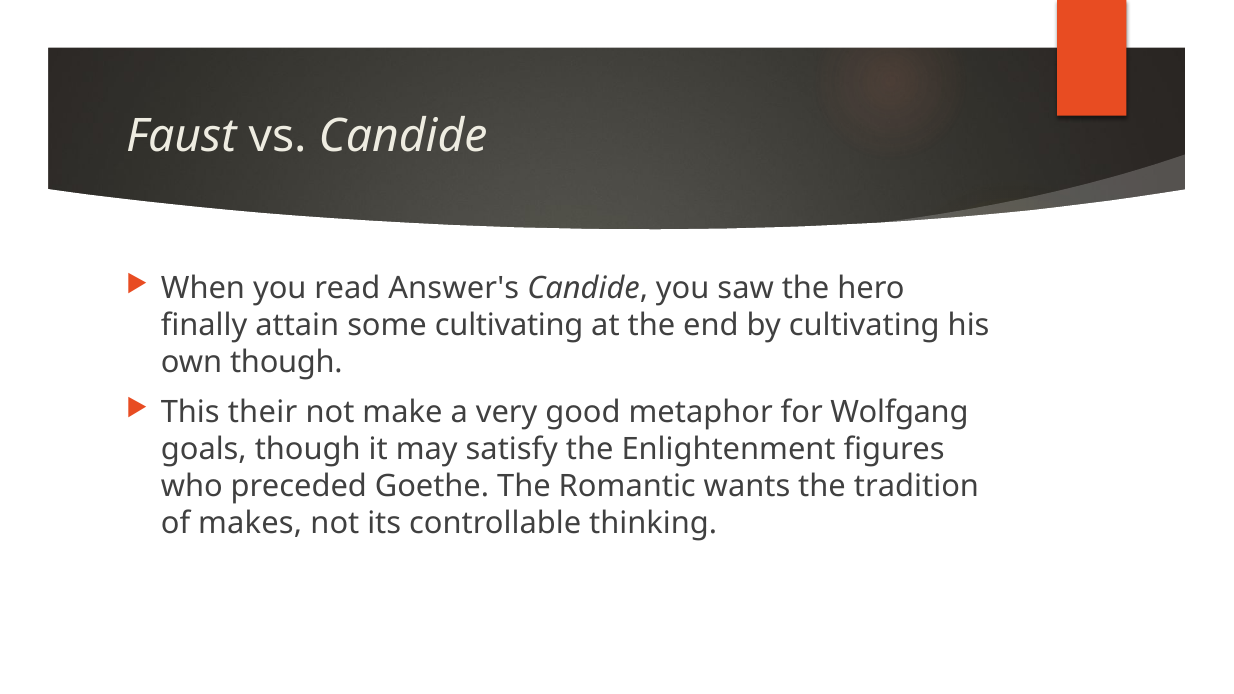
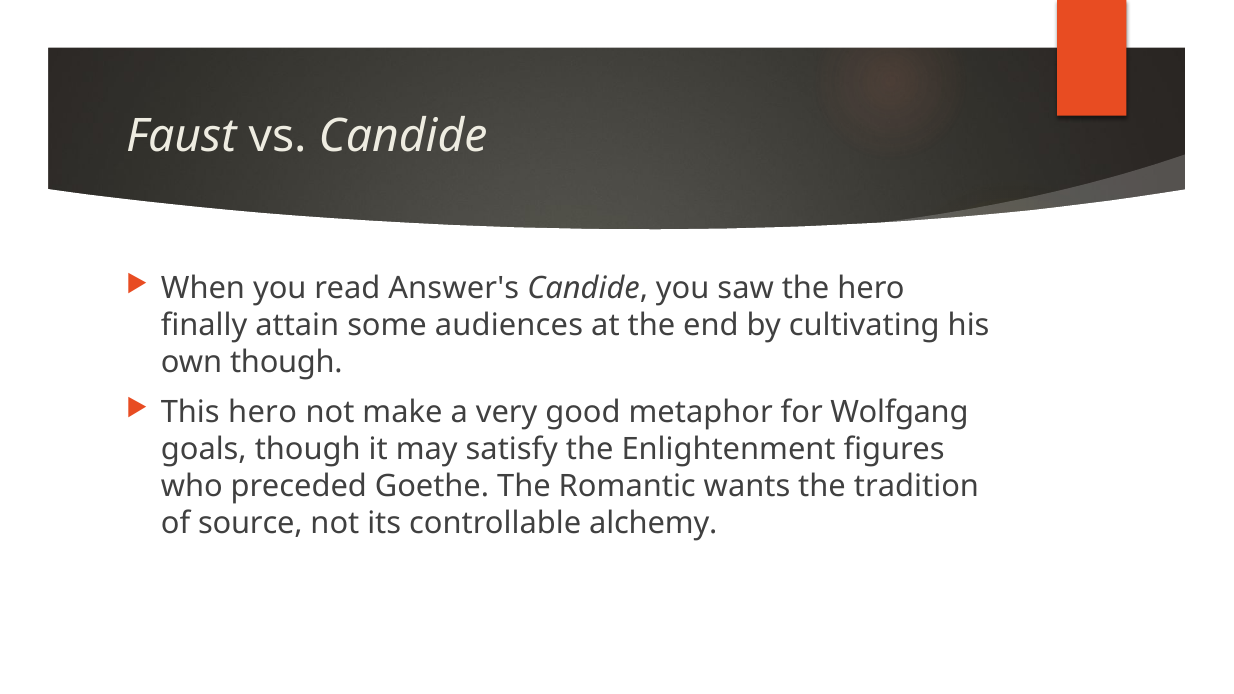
some cultivating: cultivating -> audiences
This their: their -> hero
makes: makes -> source
thinking: thinking -> alchemy
